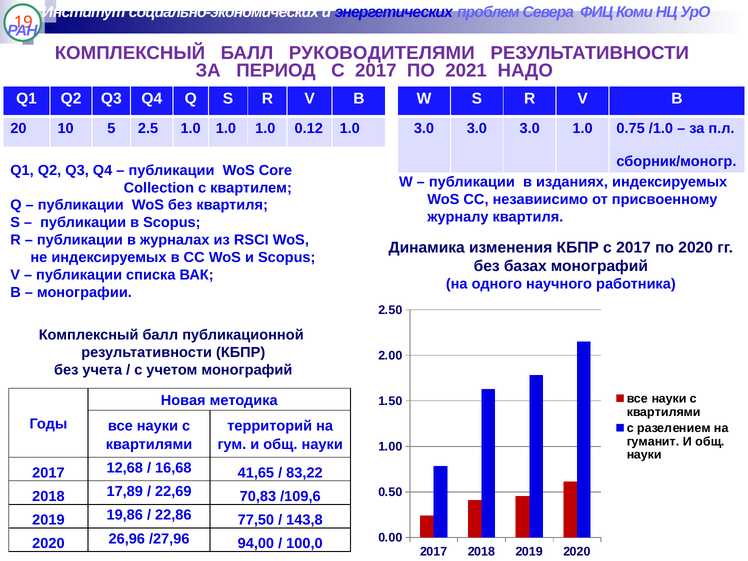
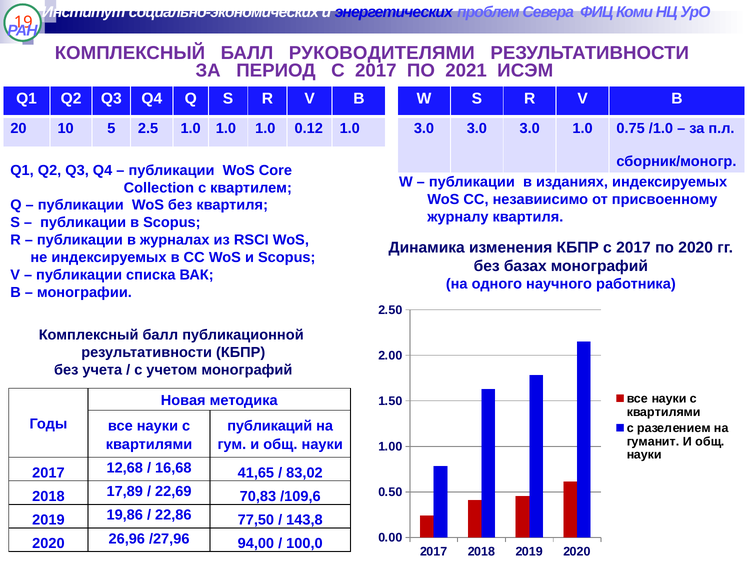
НАДО: НАДО -> ИСЭМ
территорий: территорий -> публикаций
83,22: 83,22 -> 83,02
